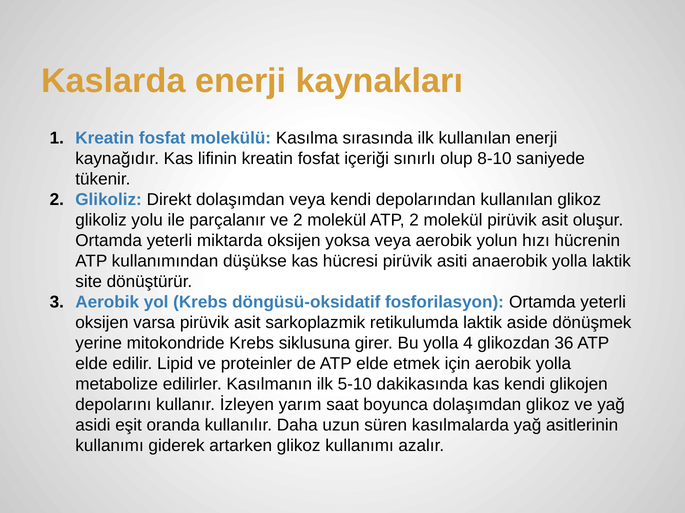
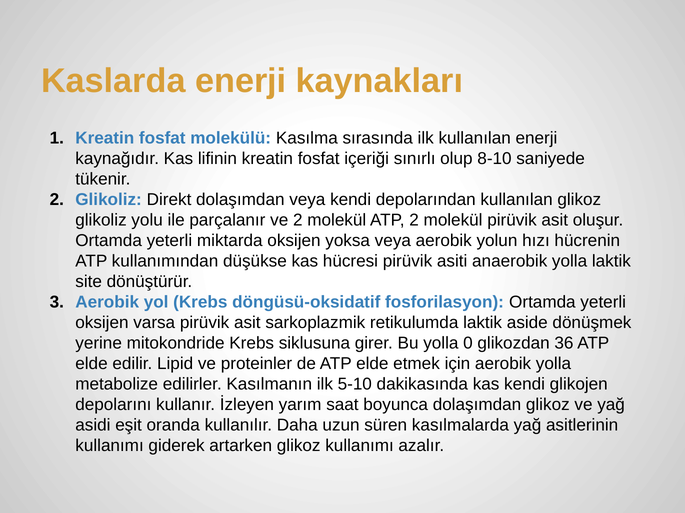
4: 4 -> 0
